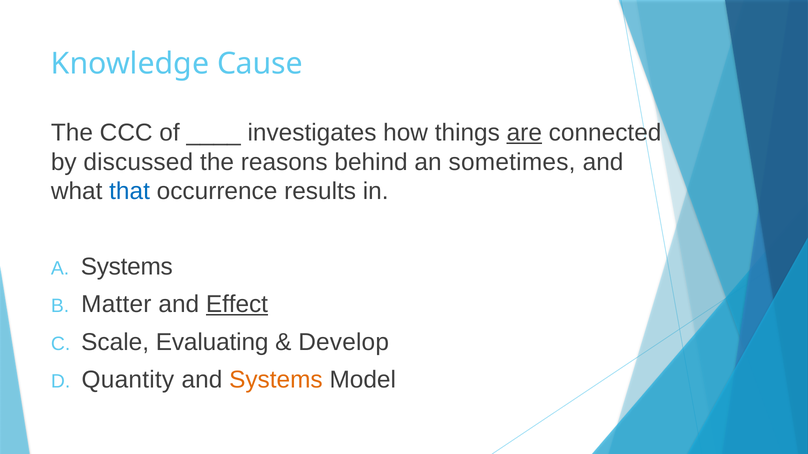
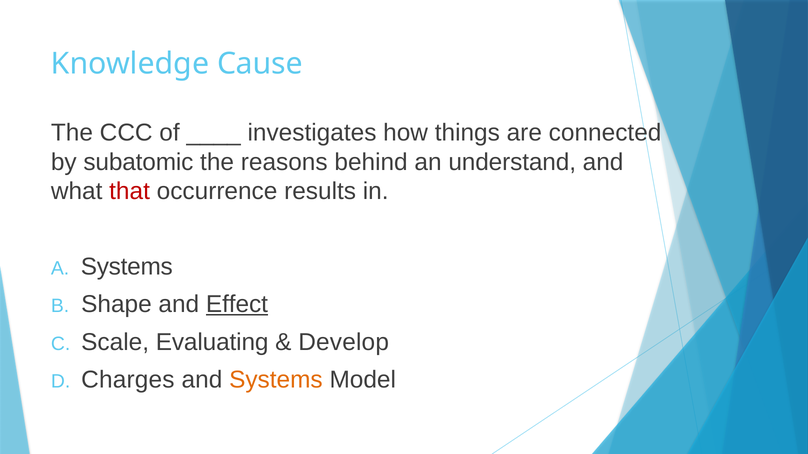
are underline: present -> none
discussed: discussed -> subatomic
sometimes: sometimes -> understand
that colour: blue -> red
Matter: Matter -> Shape
Quantity: Quantity -> Charges
